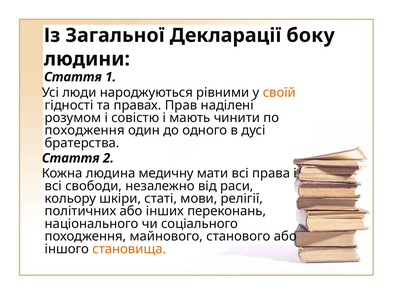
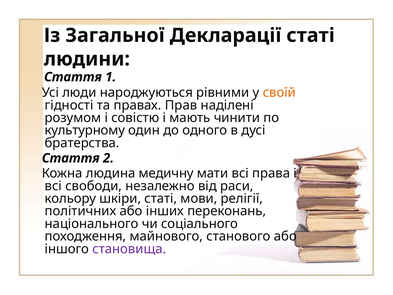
Декларації боку: боку -> статі
походження at (85, 130): походження -> культурному
становища colour: orange -> purple
